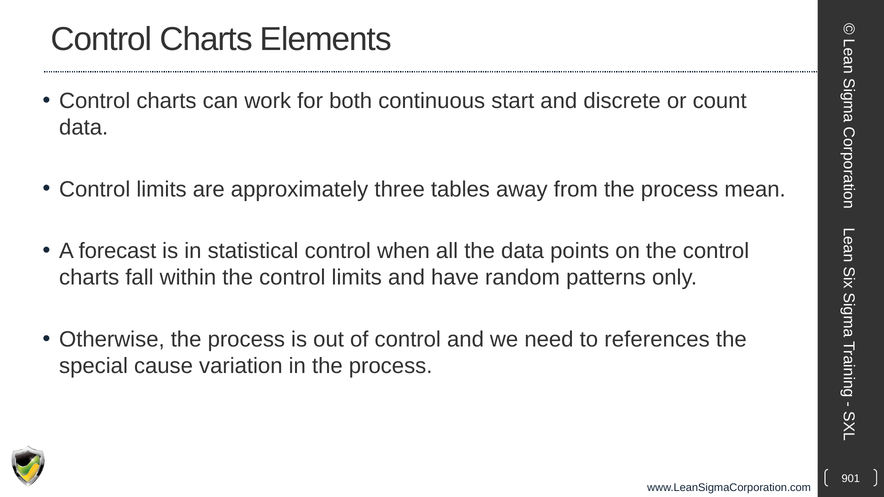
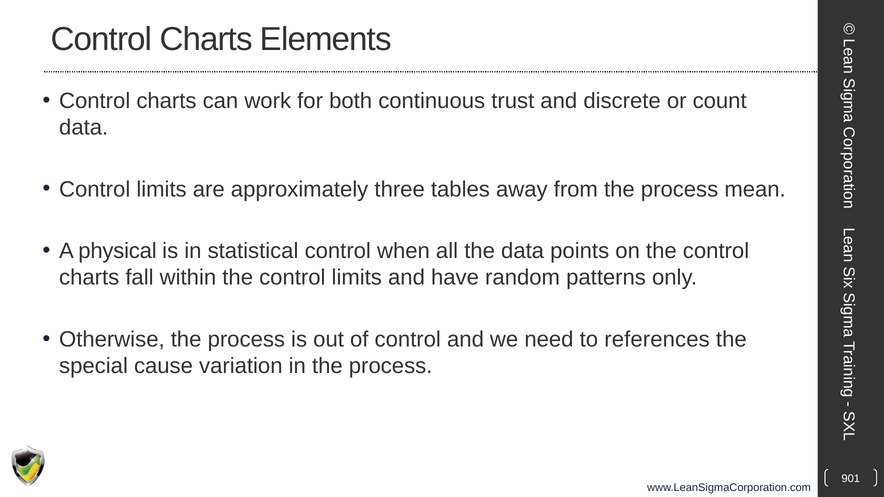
start: start -> trust
forecast: forecast -> physical
